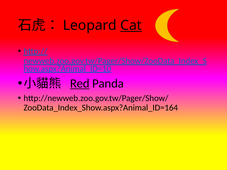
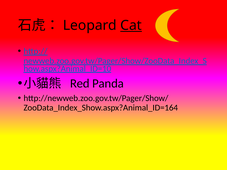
Red underline: present -> none
